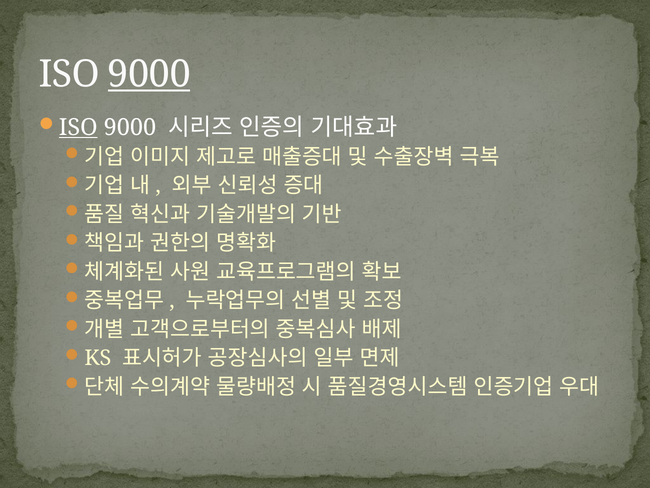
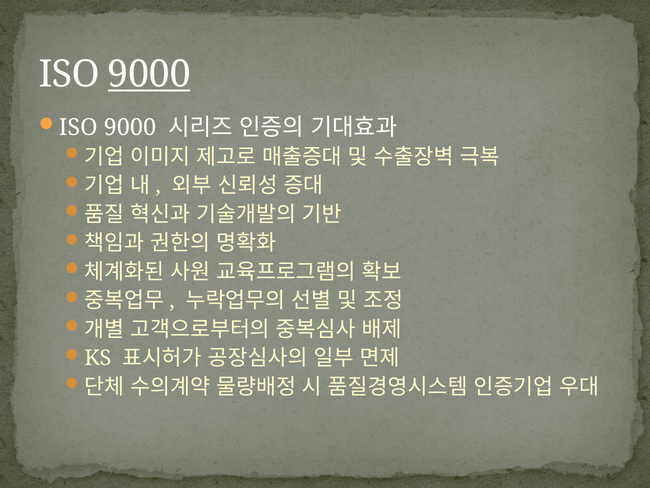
ISO at (78, 127) underline: present -> none
